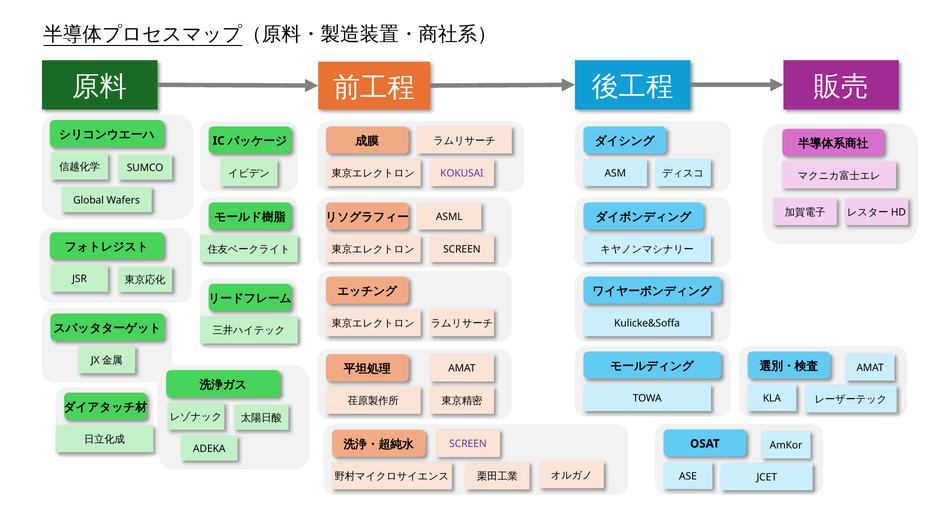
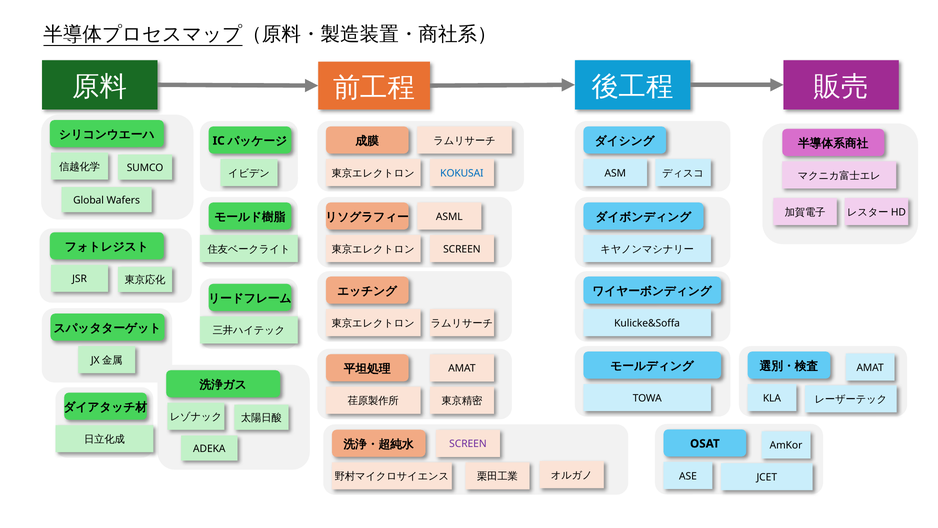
KOKUSAI colour: purple -> blue
